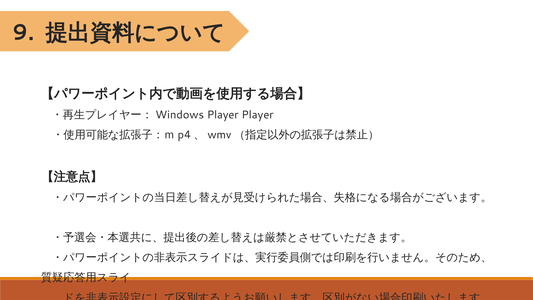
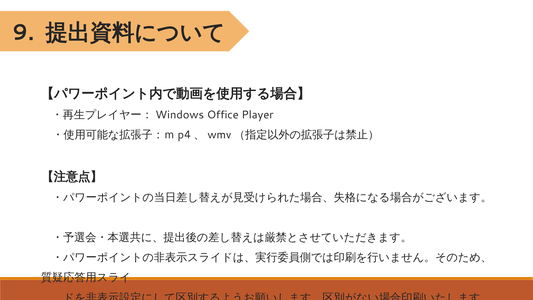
Player at (223, 115): Player -> Office
